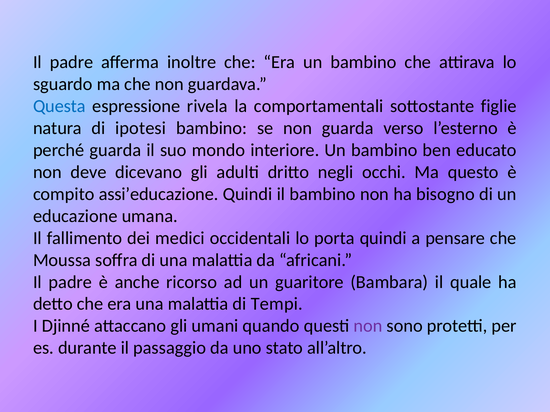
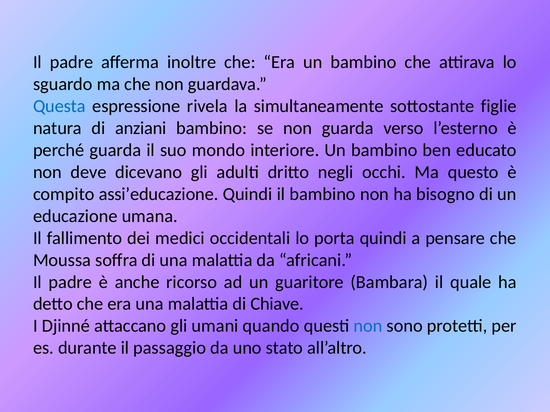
comportamentali: comportamentali -> simultaneamente
ipotesi: ipotesi -> anziani
Tempi: Tempi -> Chiave
non at (368, 326) colour: purple -> blue
